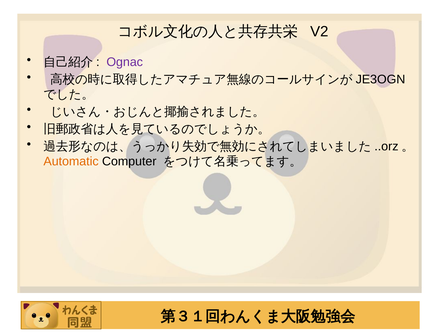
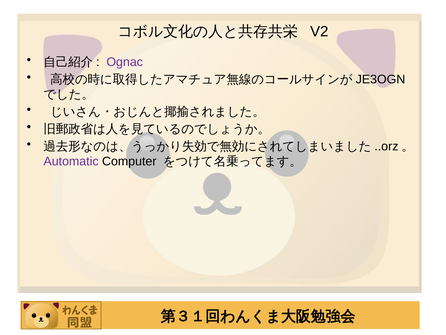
Automatic colour: orange -> purple
